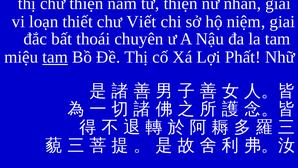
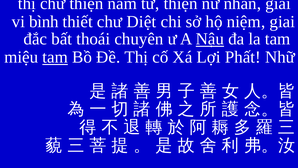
loạn: loạn -> bình
Viết: Viết -> Diệt
Nậu underline: none -> present
